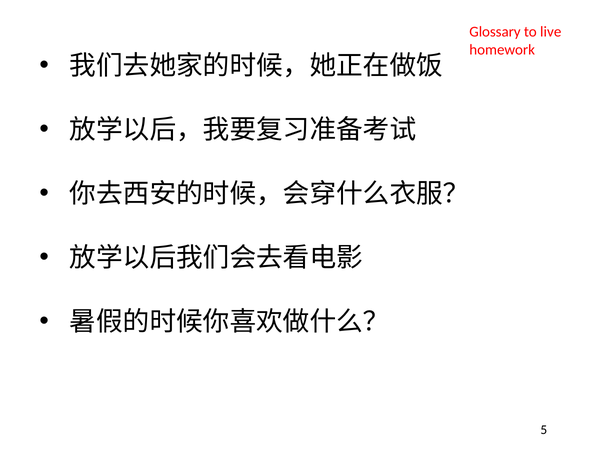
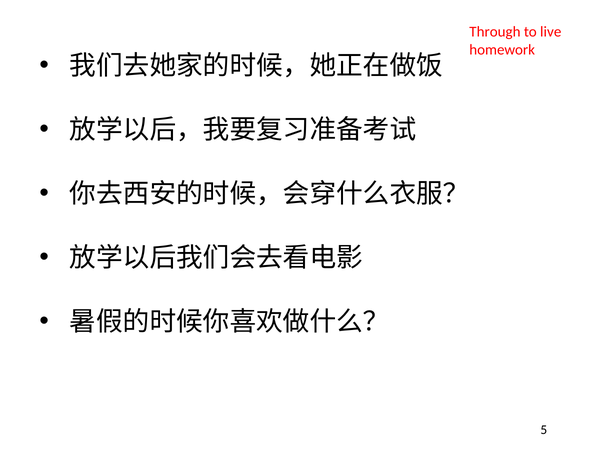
Glossary: Glossary -> Through
